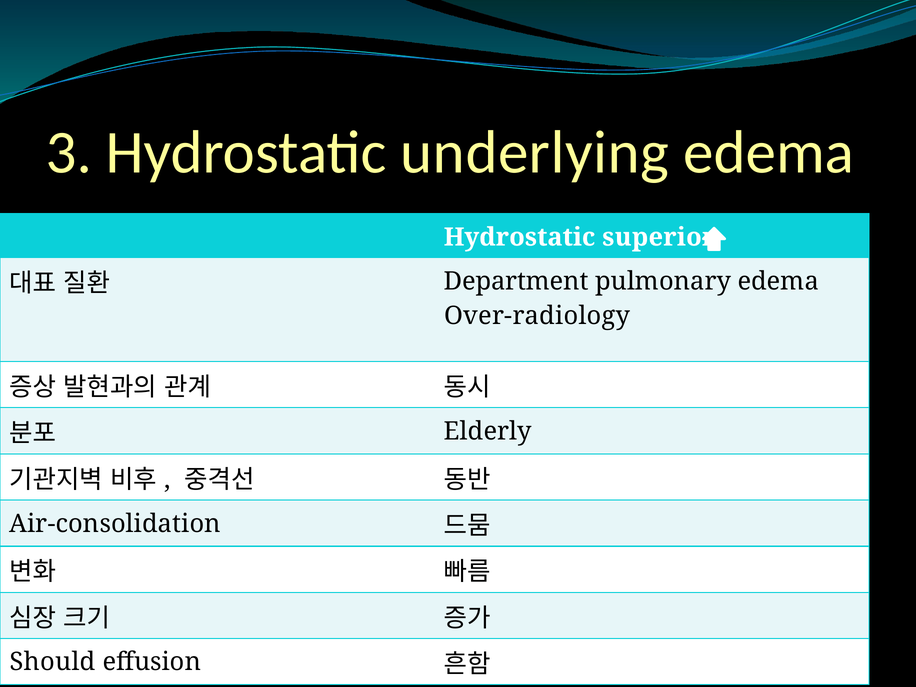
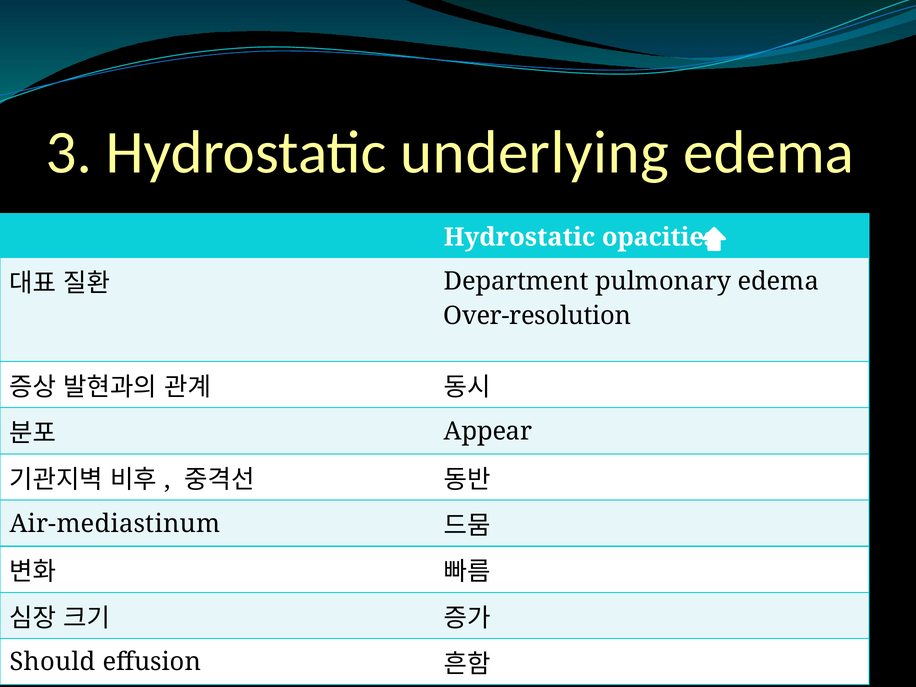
superior: superior -> opacities
Over-radiology: Over-radiology -> Over-resolution
Elderly: Elderly -> Appear
Air-consolidation: Air-consolidation -> Air-mediastinum
